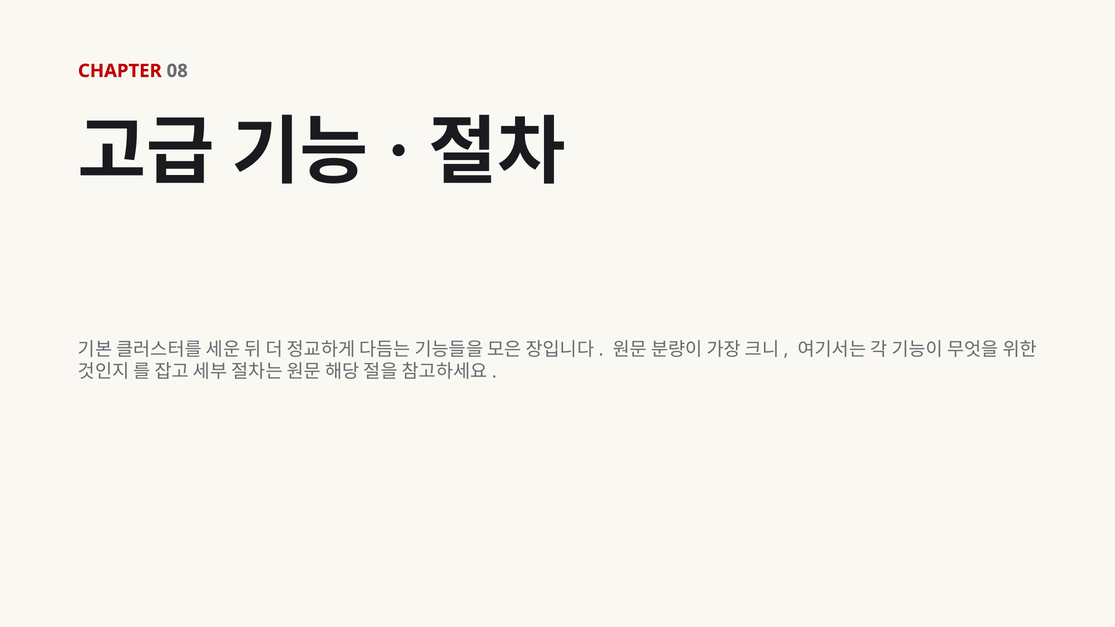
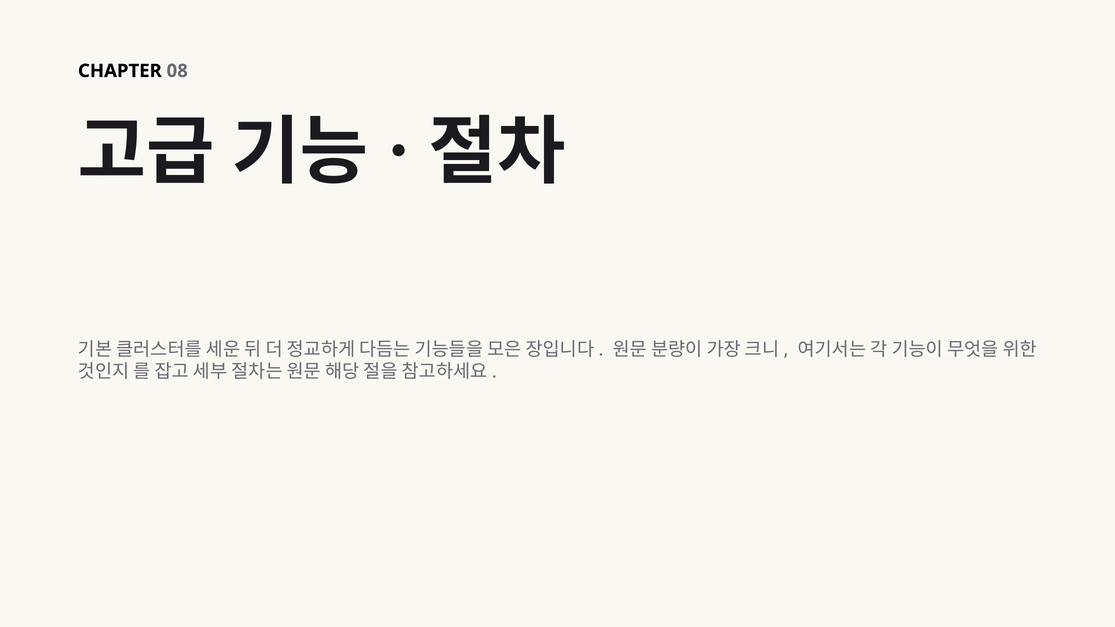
CHAPTER colour: red -> black
